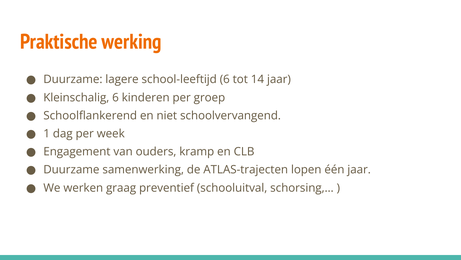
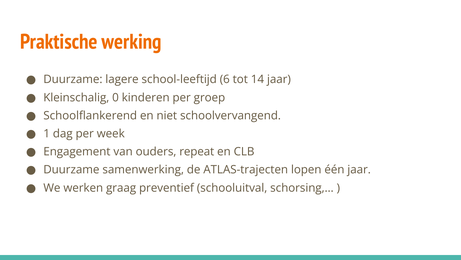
Kleinschalig 6: 6 -> 0
kramp: kramp -> repeat
